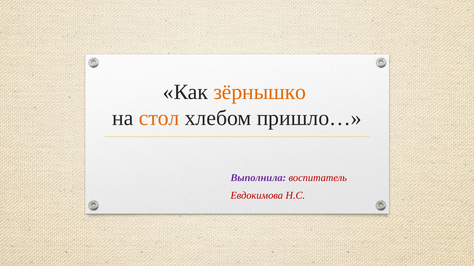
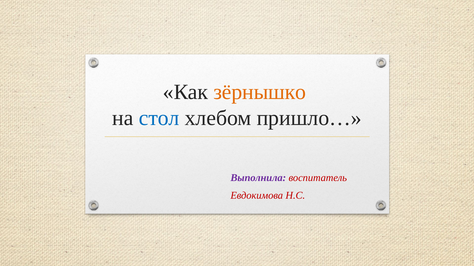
стол colour: orange -> blue
